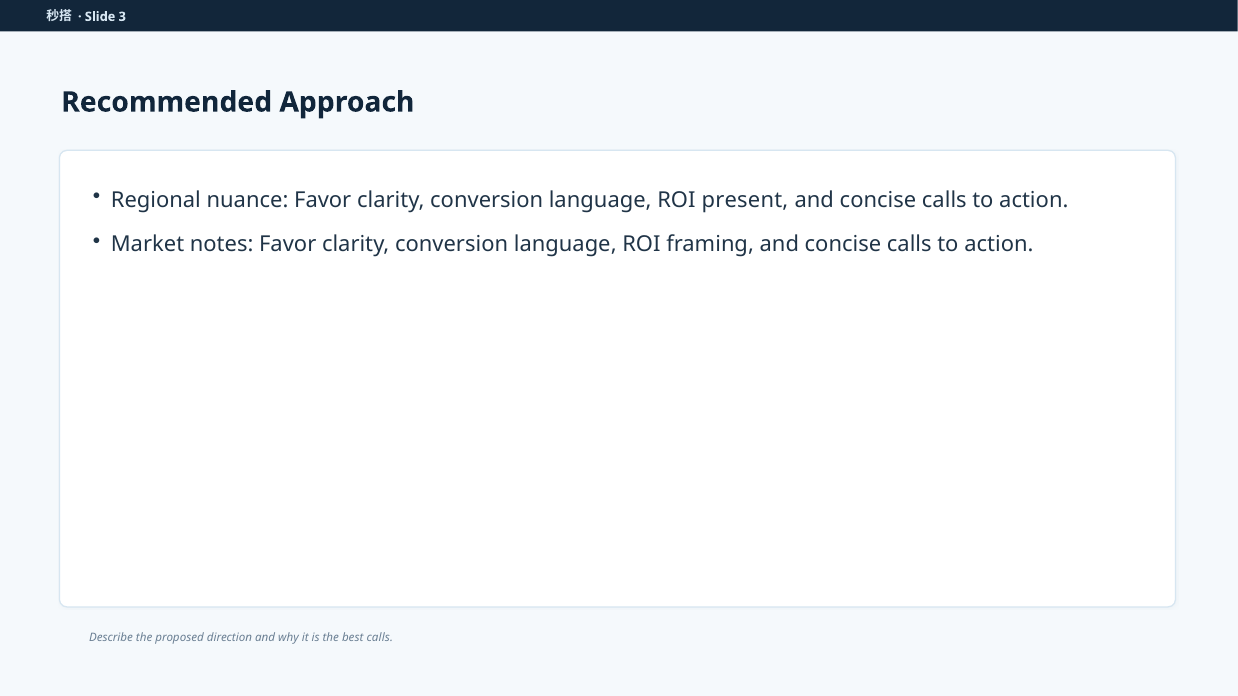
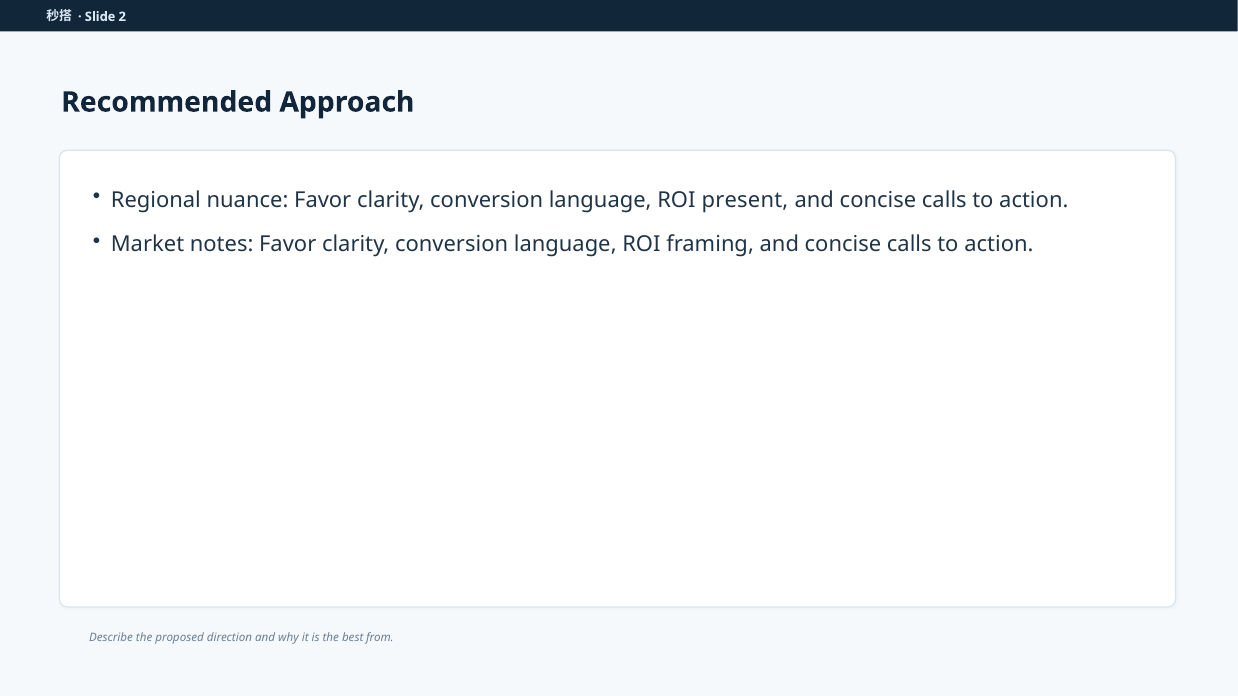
3: 3 -> 2
best calls: calls -> from
